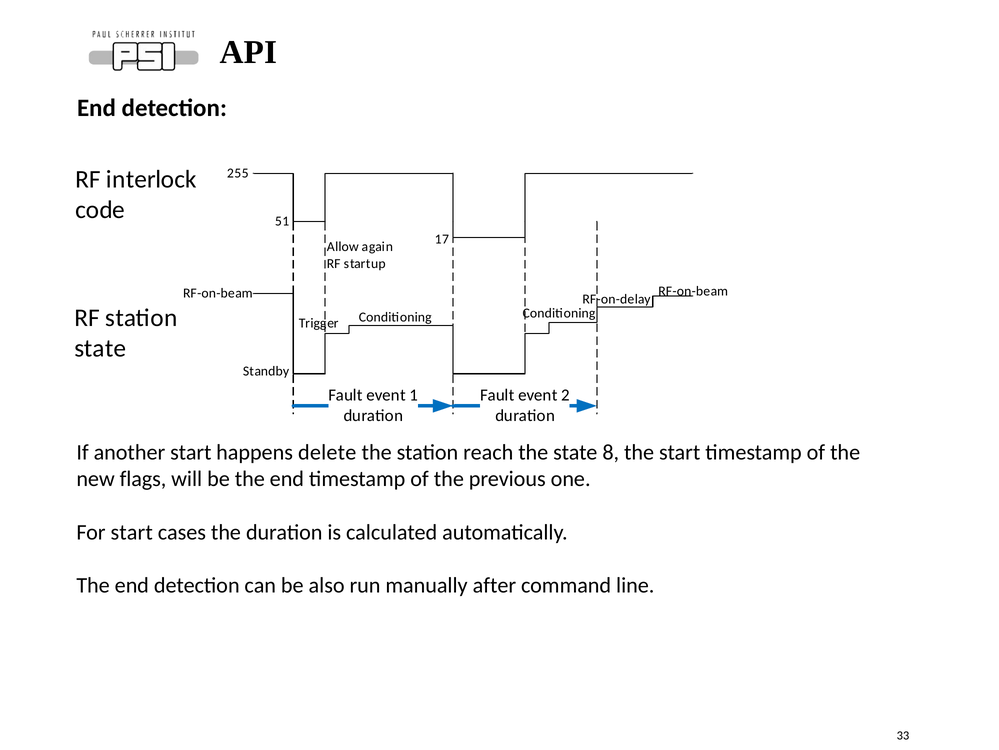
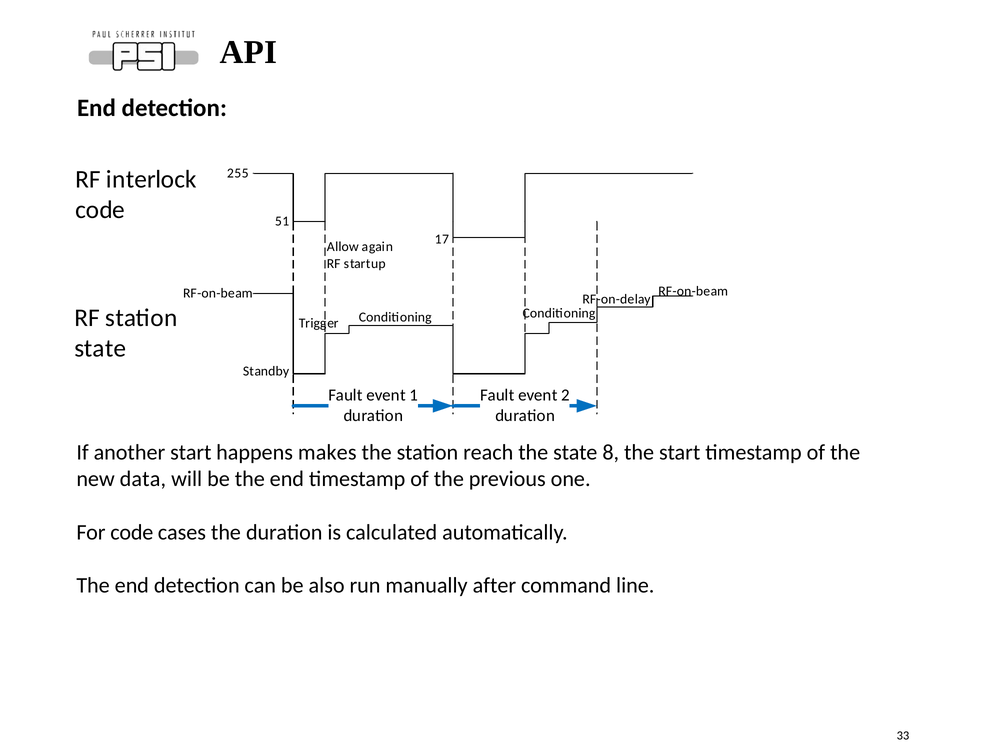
delete: delete -> makes
flags: flags -> data
For start: start -> code
